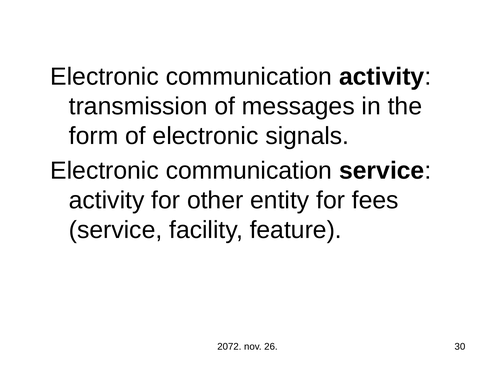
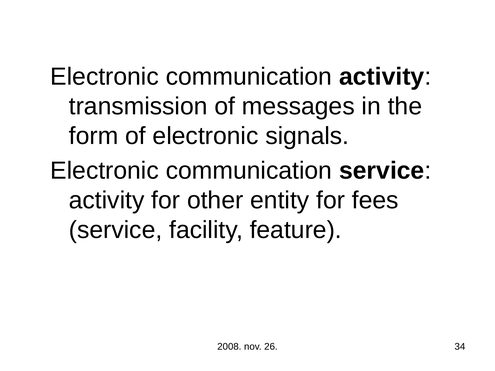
2072: 2072 -> 2008
30: 30 -> 34
